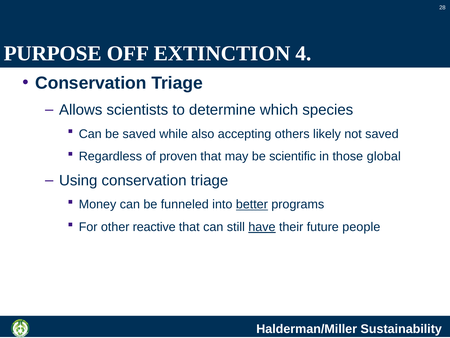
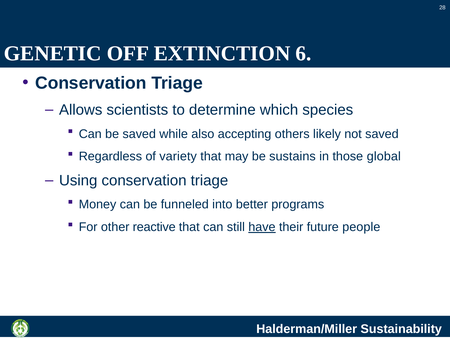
PURPOSE: PURPOSE -> GENETIC
4: 4 -> 6
proven: proven -> variety
scientific: scientific -> sustains
better underline: present -> none
